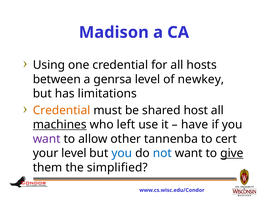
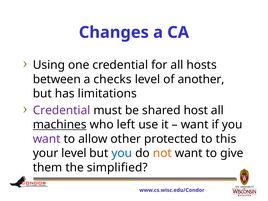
Madison: Madison -> Changes
genrsa: genrsa -> checks
newkey: newkey -> another
Credential at (62, 110) colour: orange -> purple
have at (195, 125): have -> want
tannenba: tannenba -> protected
cert: cert -> this
not colour: blue -> orange
give underline: present -> none
